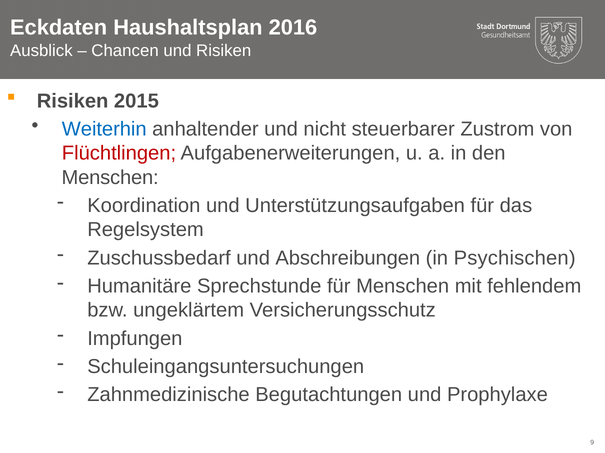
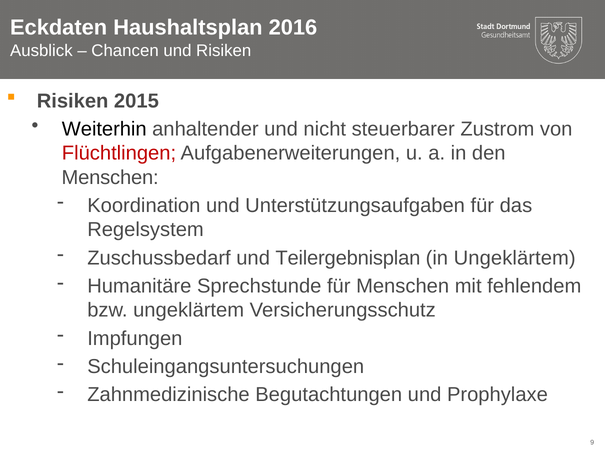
Weiterhin colour: blue -> black
Abschreibungen: Abschreibungen -> Teilergebnisplan
in Psychischen: Psychischen -> Ungeklärtem
